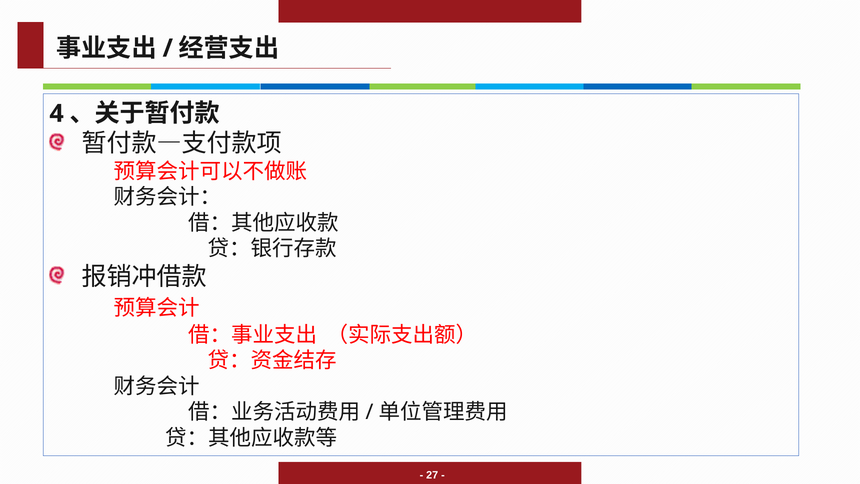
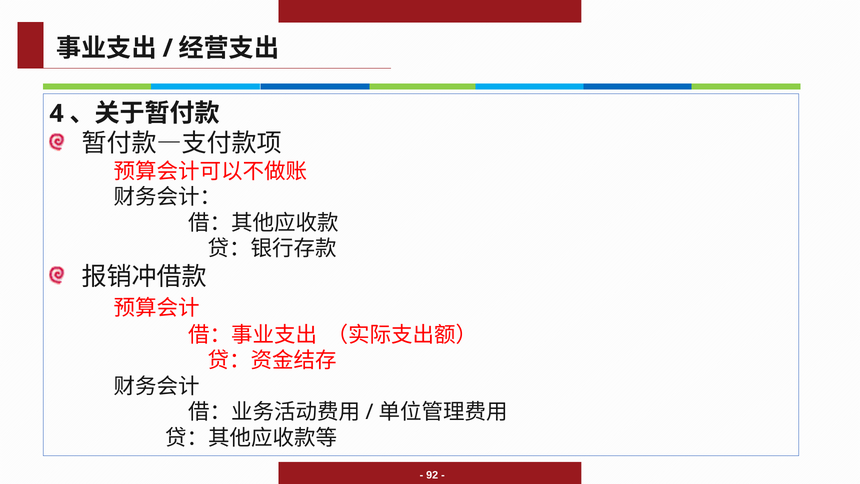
27: 27 -> 92
